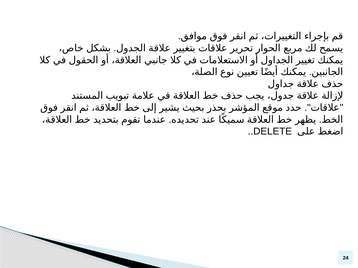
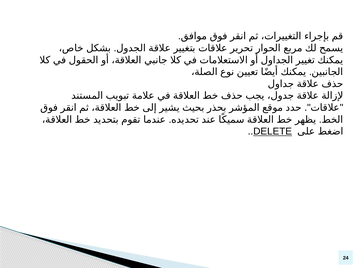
DELETE underline: none -> present
